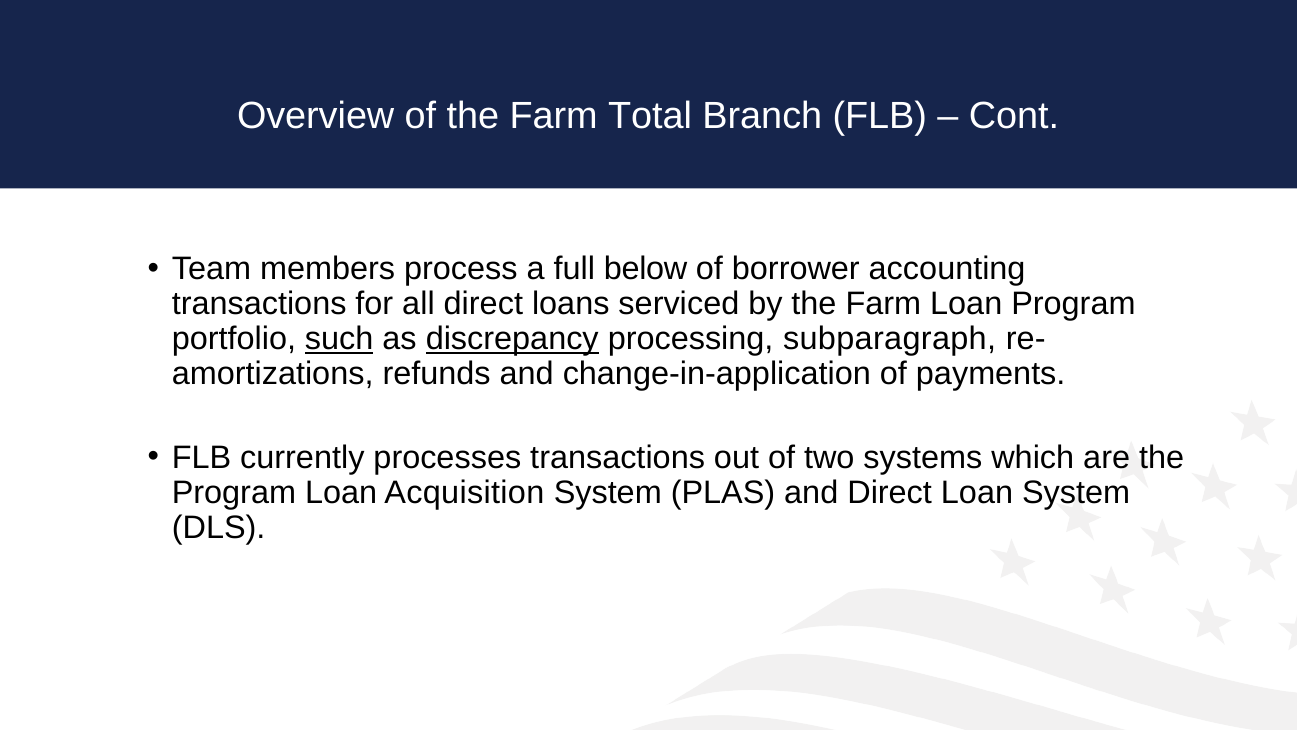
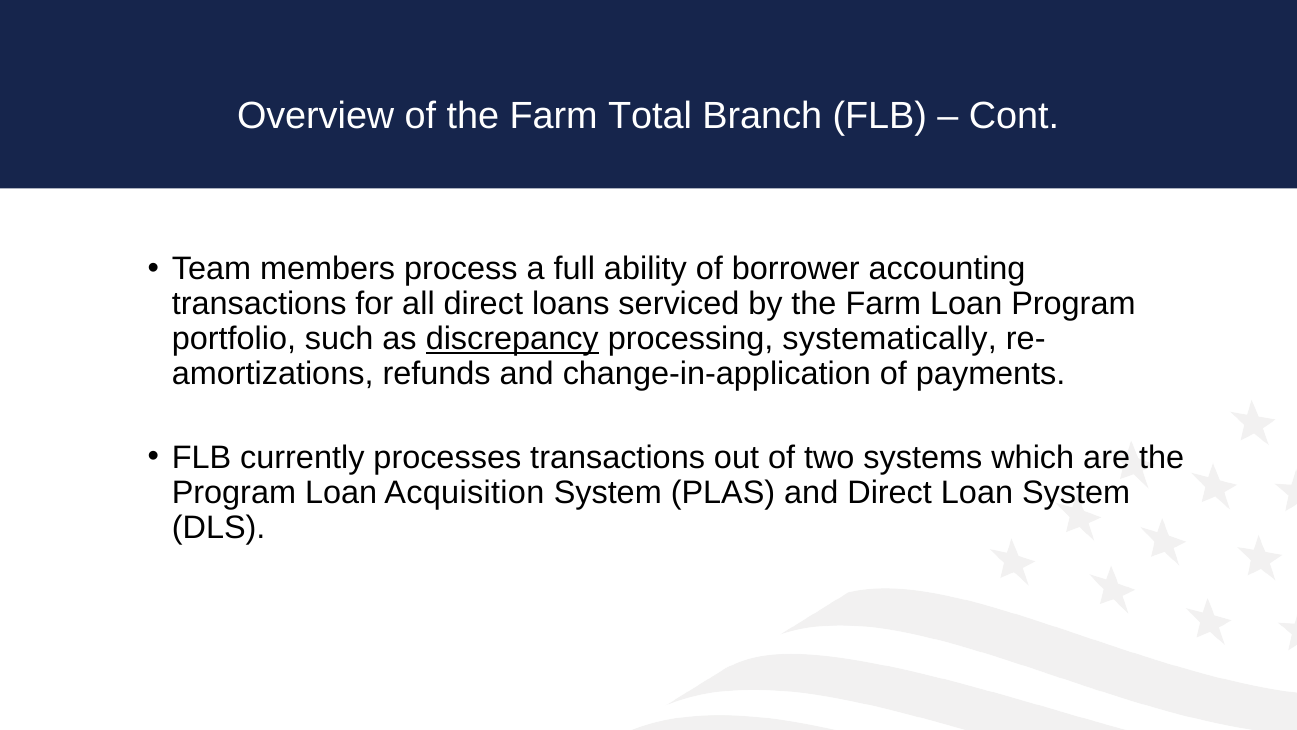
below: below -> ability
such underline: present -> none
subparagraph: subparagraph -> systematically
